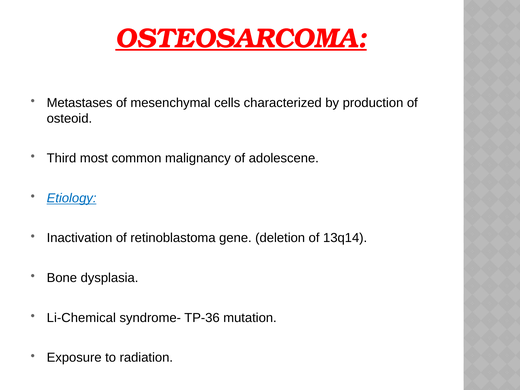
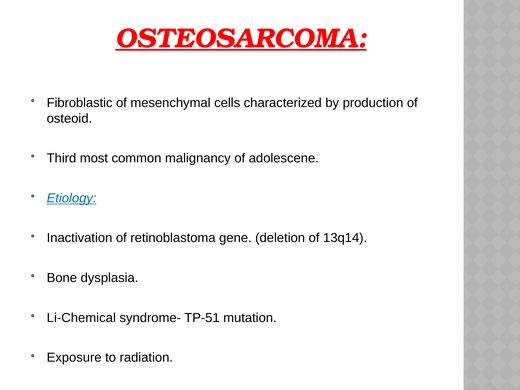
Metastases: Metastases -> Fibroblastic
TP-36: TP-36 -> TP-51
